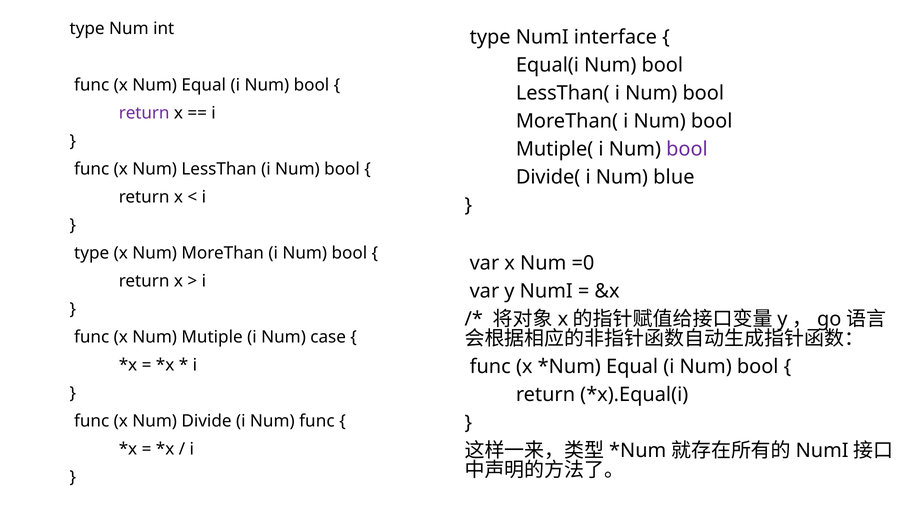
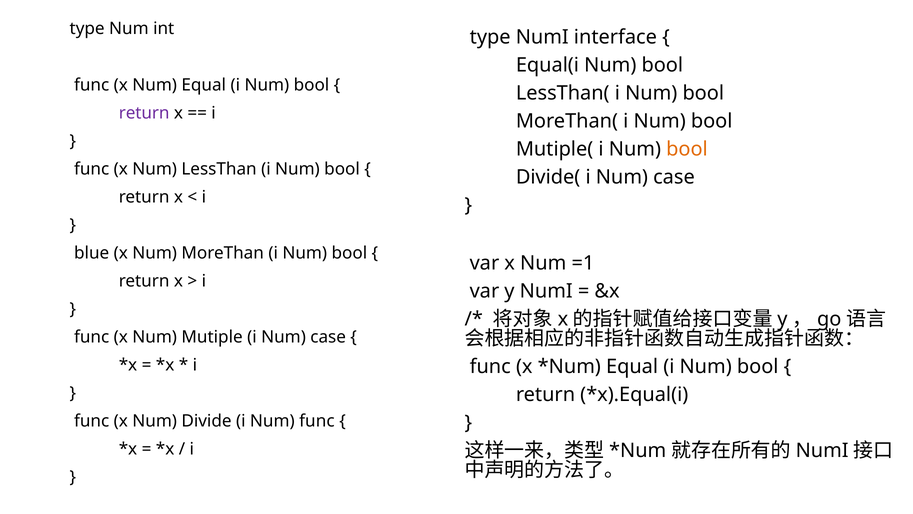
bool at (687, 149) colour: purple -> orange
Divide( i Num blue: blue -> case
type at (92, 253): type -> blue
=0: =0 -> =1
